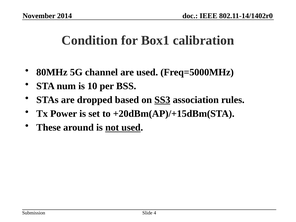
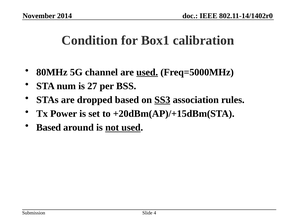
used at (147, 72) underline: none -> present
10: 10 -> 27
These at (49, 127): These -> Based
